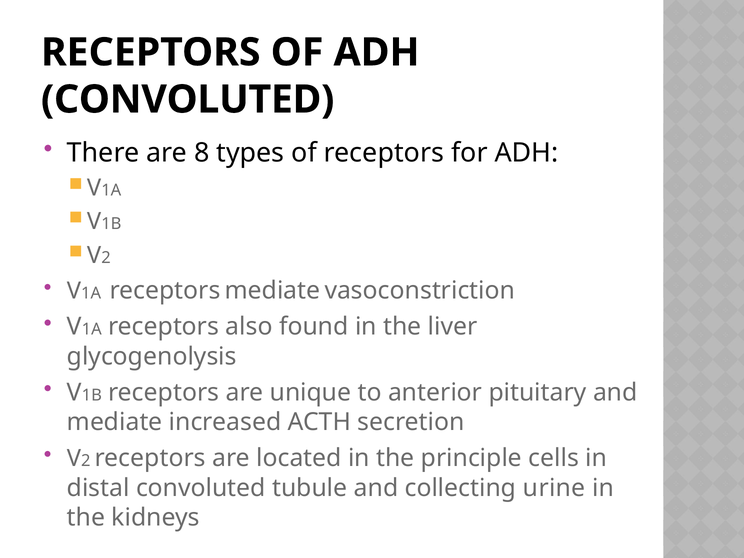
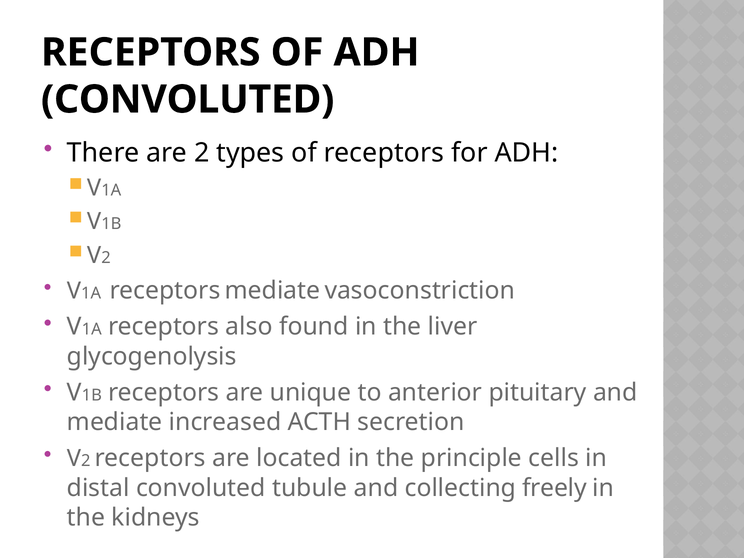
are 8: 8 -> 2
urine: urine -> freely
